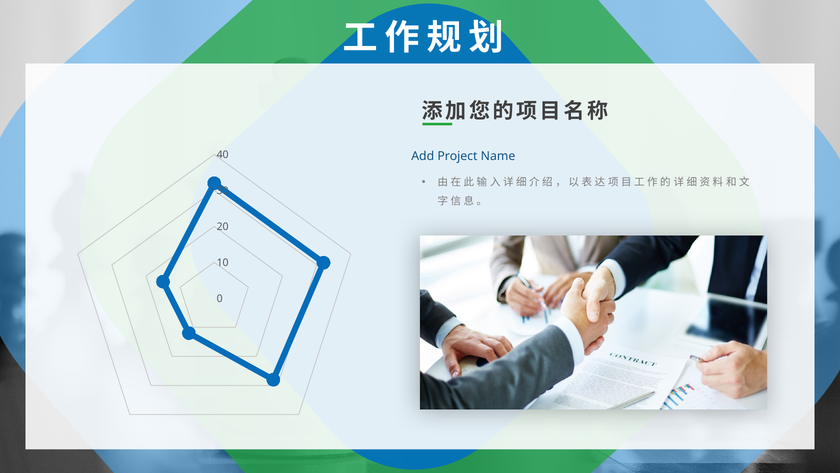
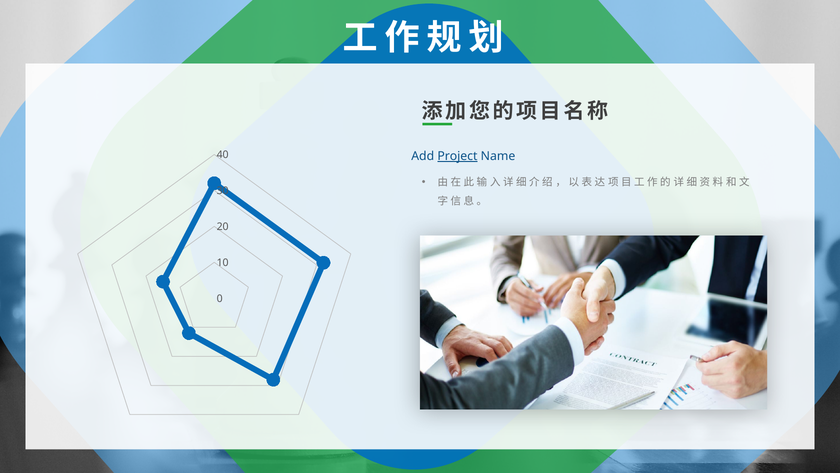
Project underline: none -> present
